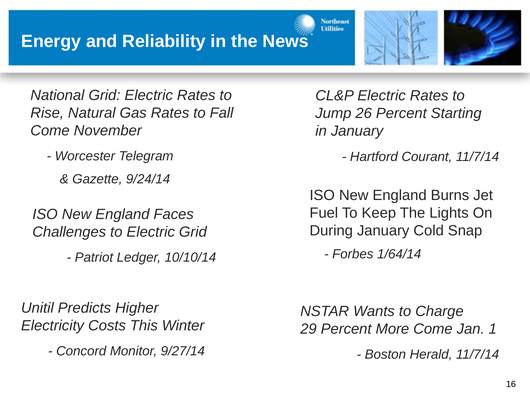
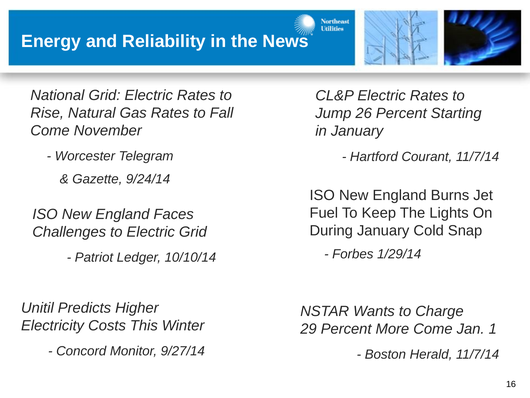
1/64/14: 1/64/14 -> 1/29/14
